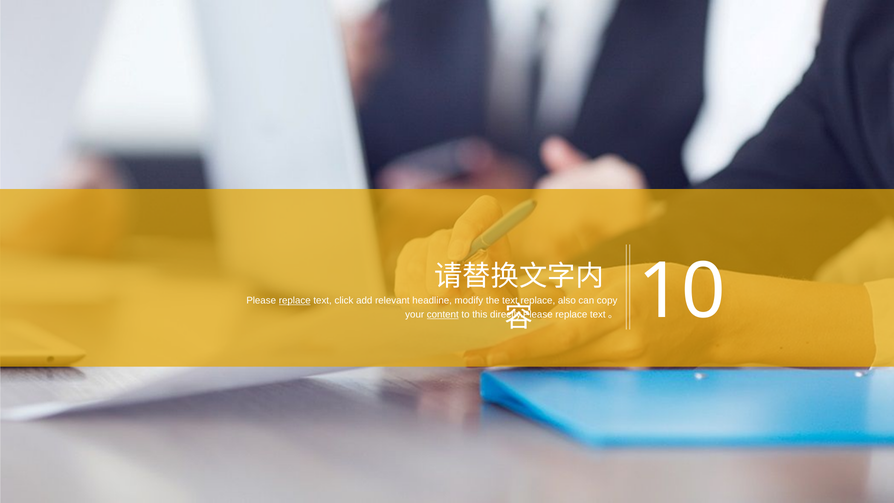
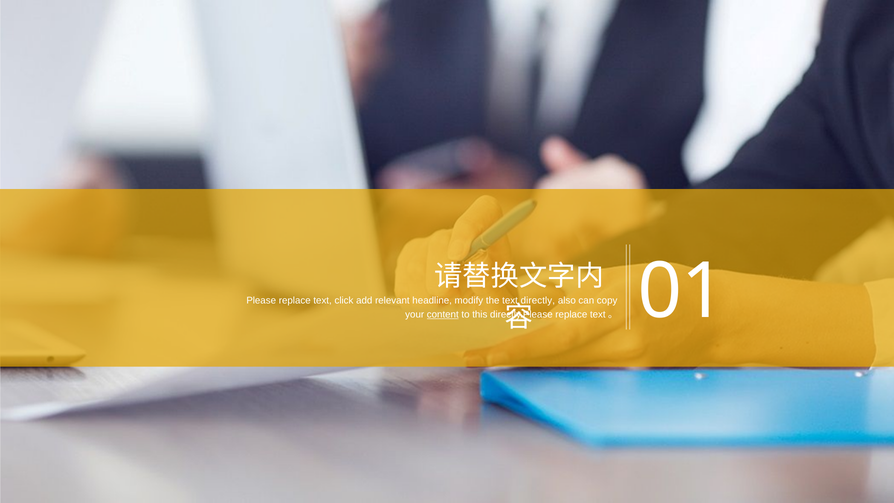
replace at (295, 300) underline: present -> none
text replace: replace -> directly
10: 10 -> 01
